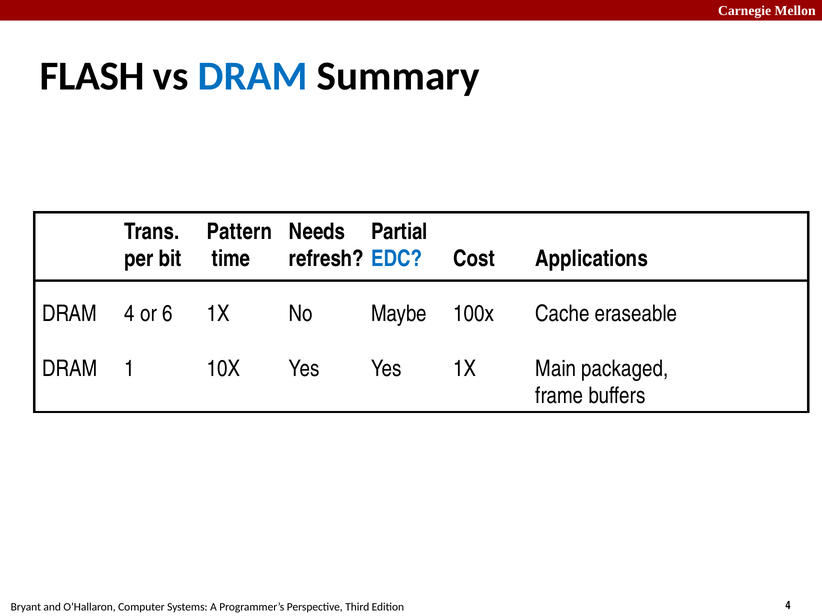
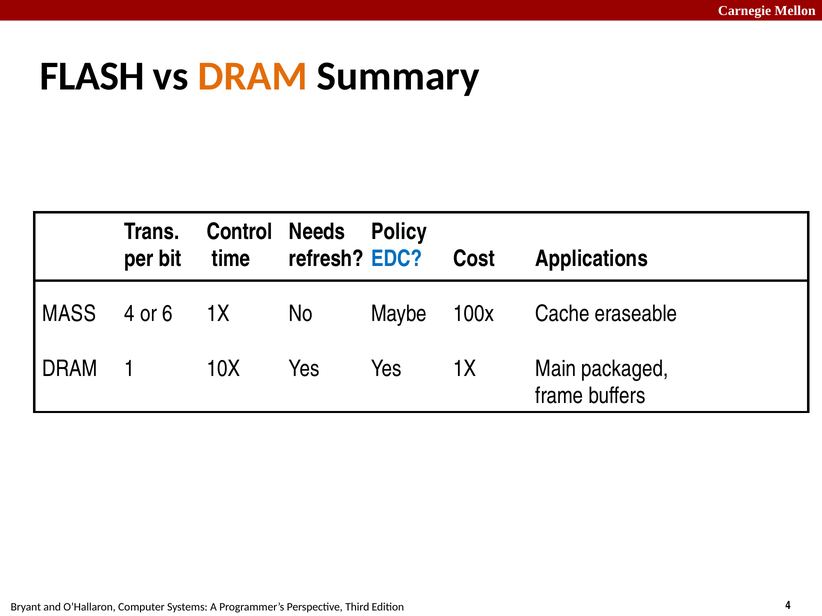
DRAM at (253, 76) colour: blue -> orange
Pattern: Pattern -> Control
Partial: Partial -> Policy
DRAM at (69, 314): DRAM -> MASS
